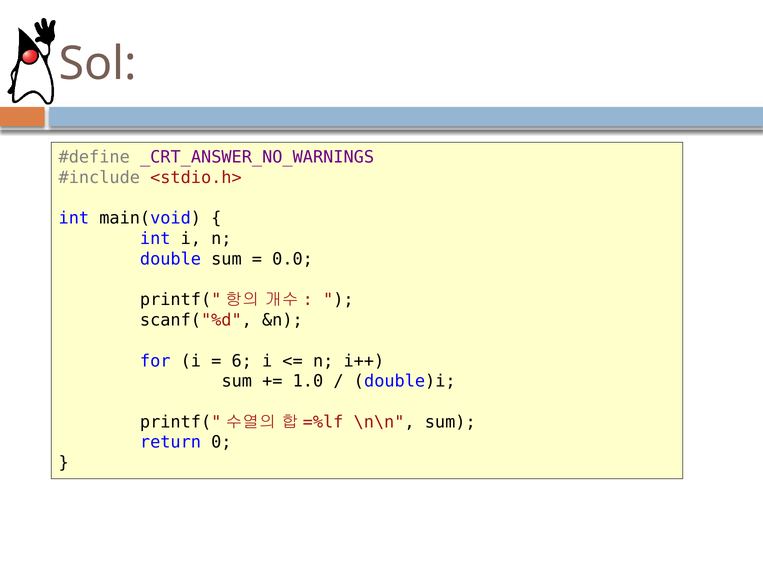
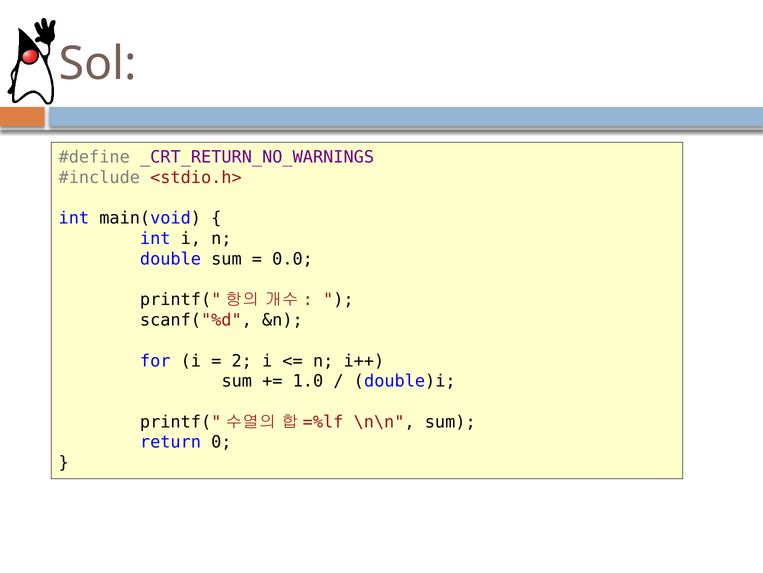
_CRT_ANSWER_NO_WARNINGS: _CRT_ANSWER_NO_WARNINGS -> _CRT_RETURN_NO_WARNINGS
6: 6 -> 2
